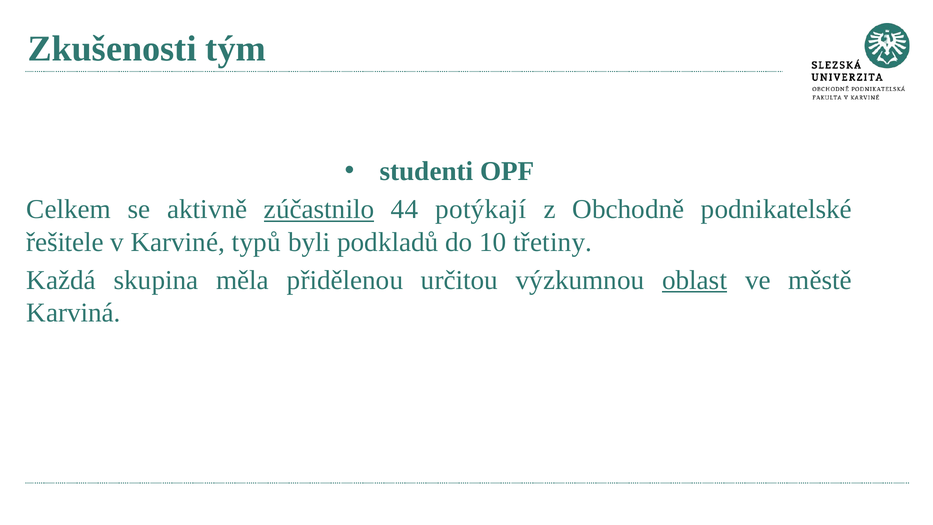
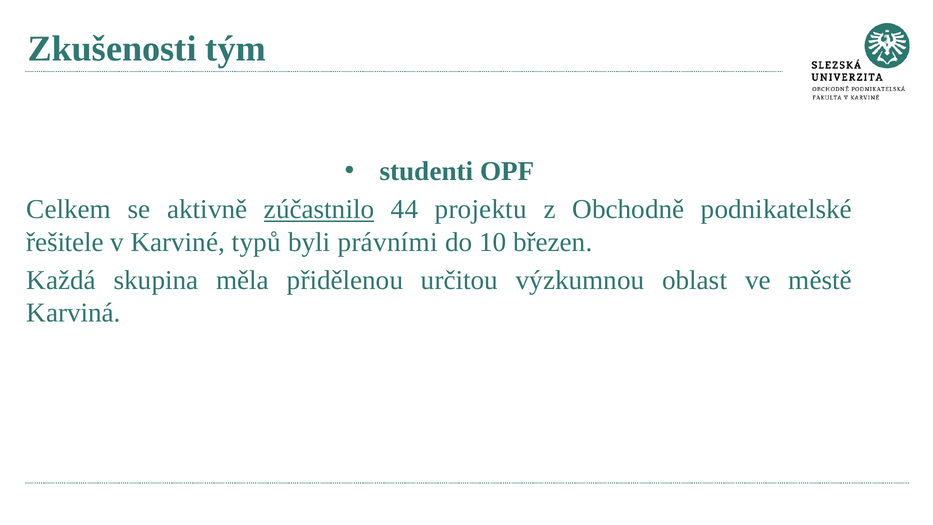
potýkají: potýkají -> projektu
podkladů: podkladů -> právními
třetiny: třetiny -> březen
oblast underline: present -> none
